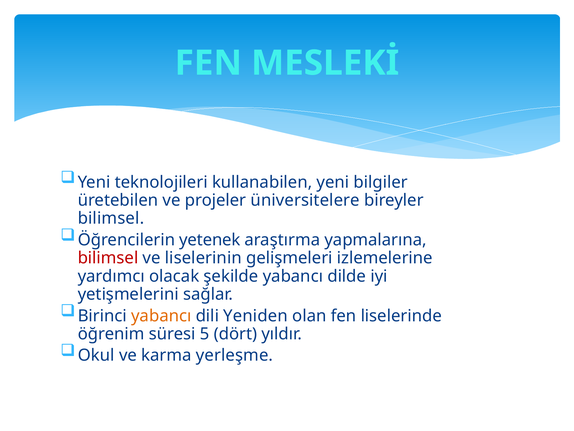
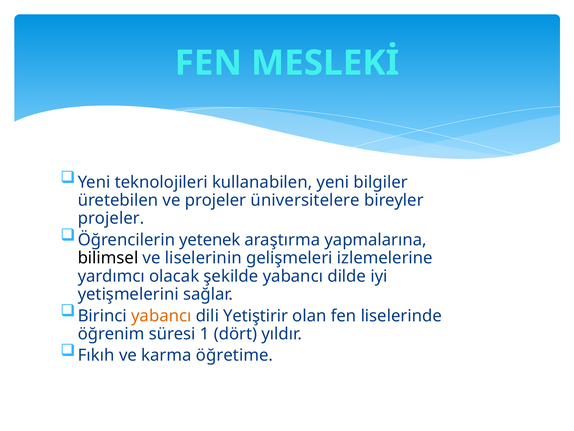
bilimsel at (111, 218): bilimsel -> projeler
bilimsel at (108, 258) colour: red -> black
Yeniden: Yeniden -> Yetiştirir
5: 5 -> 1
Okul: Okul -> Fıkıh
yerleşme: yerleşme -> öğretime
